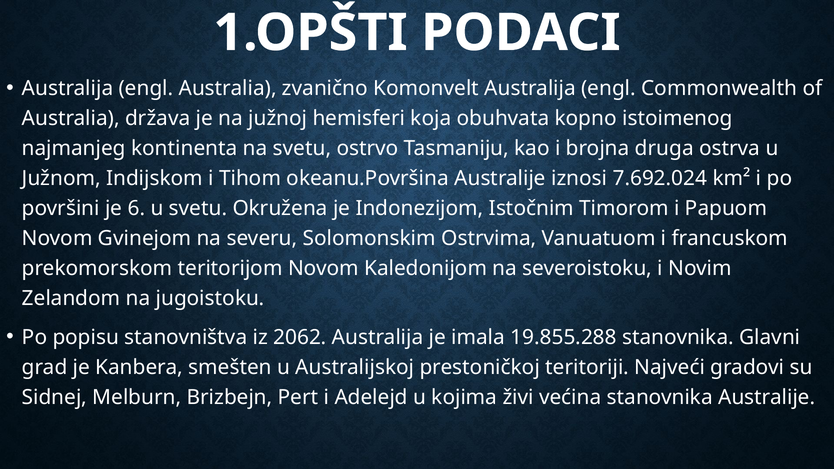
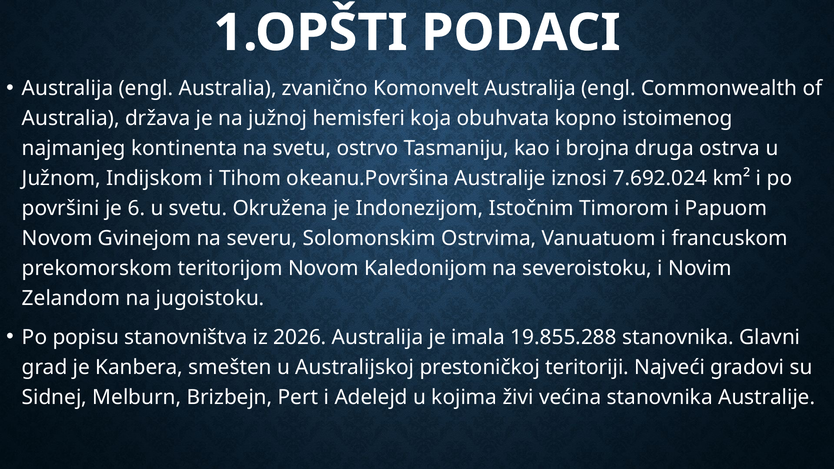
2062: 2062 -> 2026
